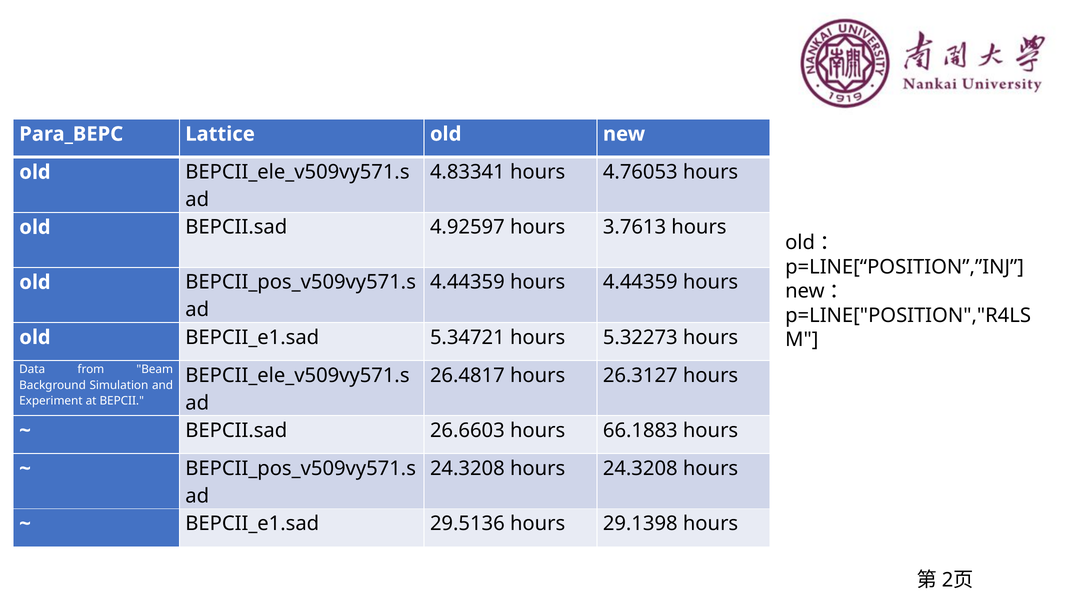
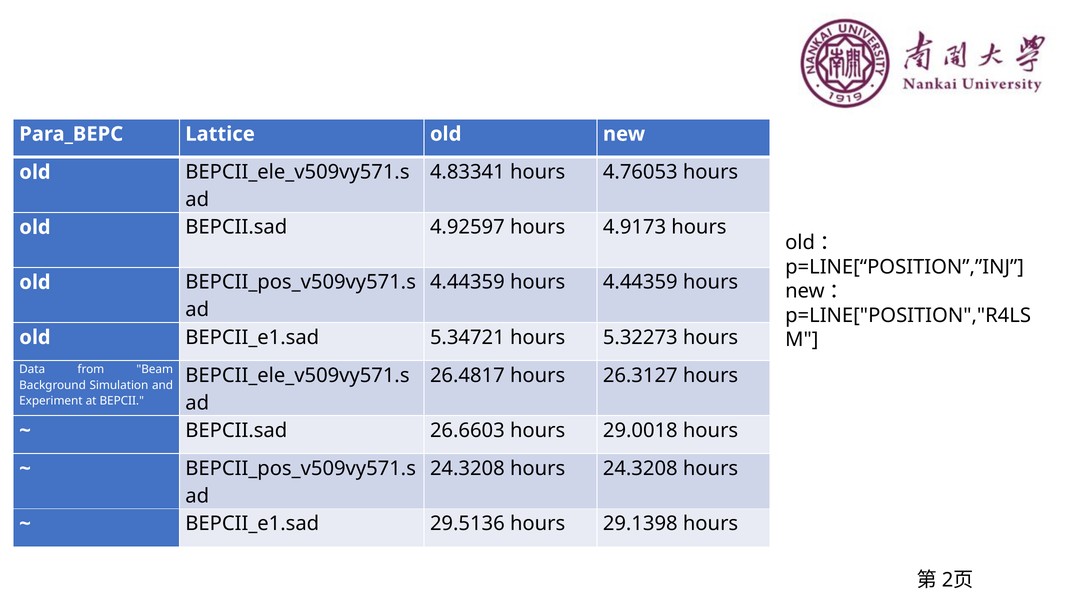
3.7613: 3.7613 -> 4.9173
66.1883: 66.1883 -> 29.0018
